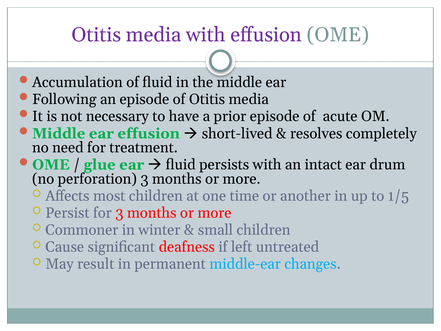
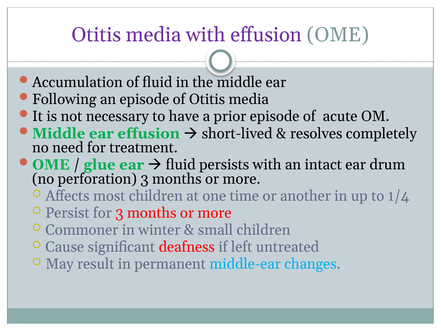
1/5: 1/5 -> 1/4
